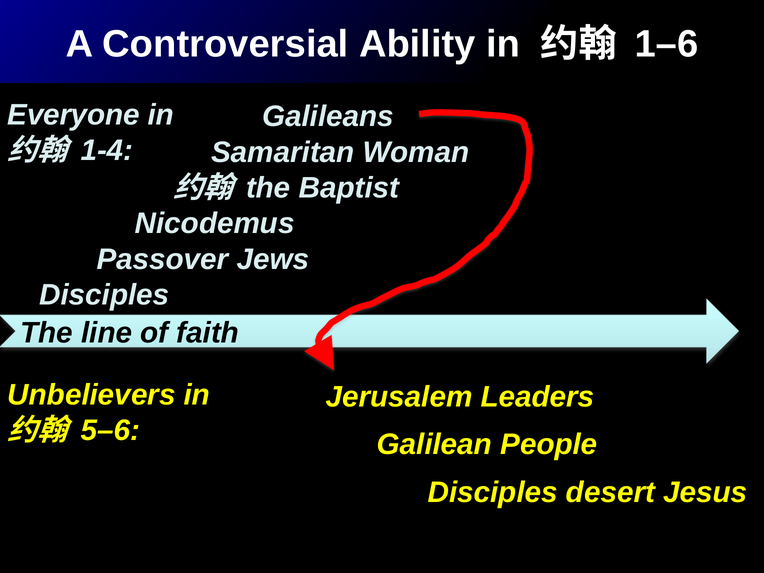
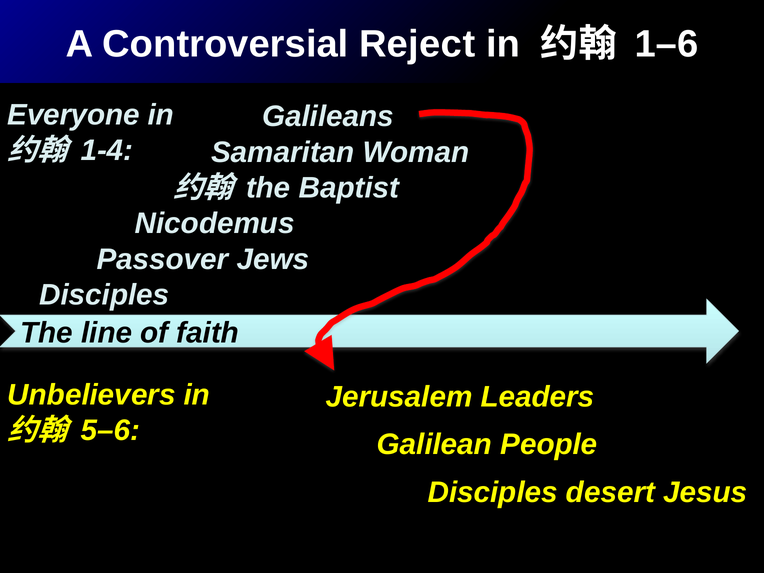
Ability: Ability -> Reject
